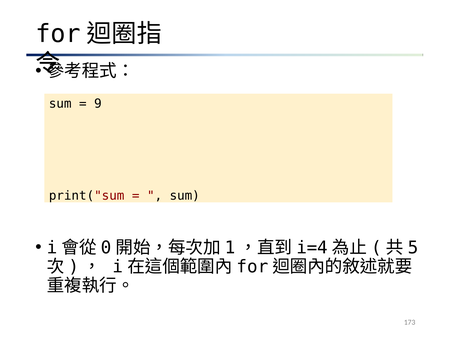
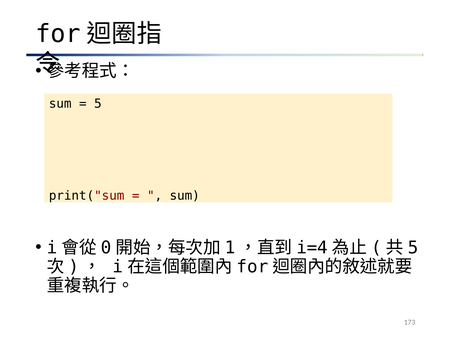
9: 9 -> 5
